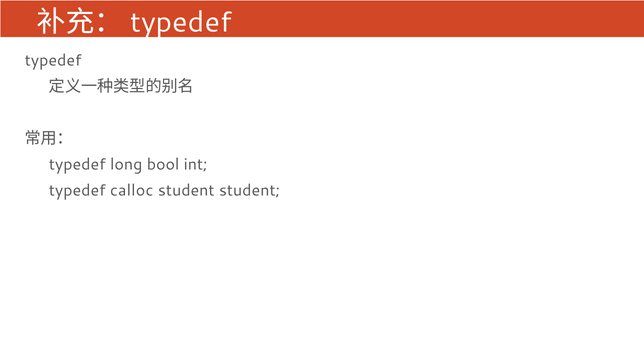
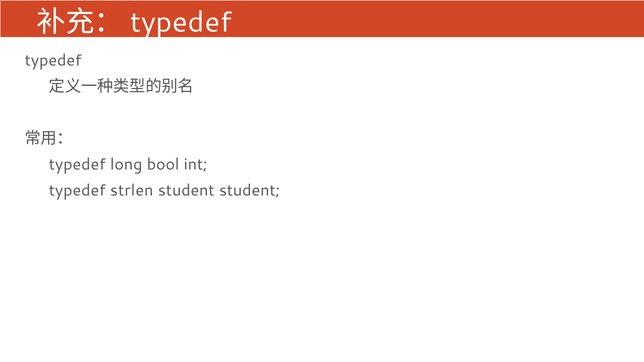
calloc: calloc -> strlen
